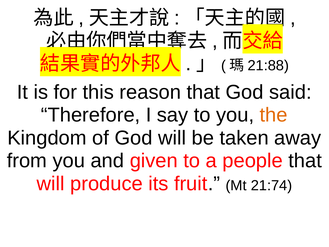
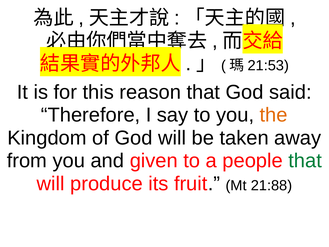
21:88: 21:88 -> 21:53
that at (305, 161) colour: black -> green
21:74: 21:74 -> 21:88
